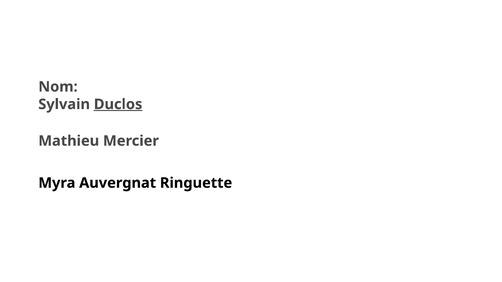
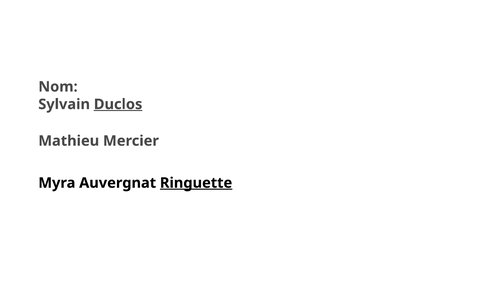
Ringuette underline: none -> present
